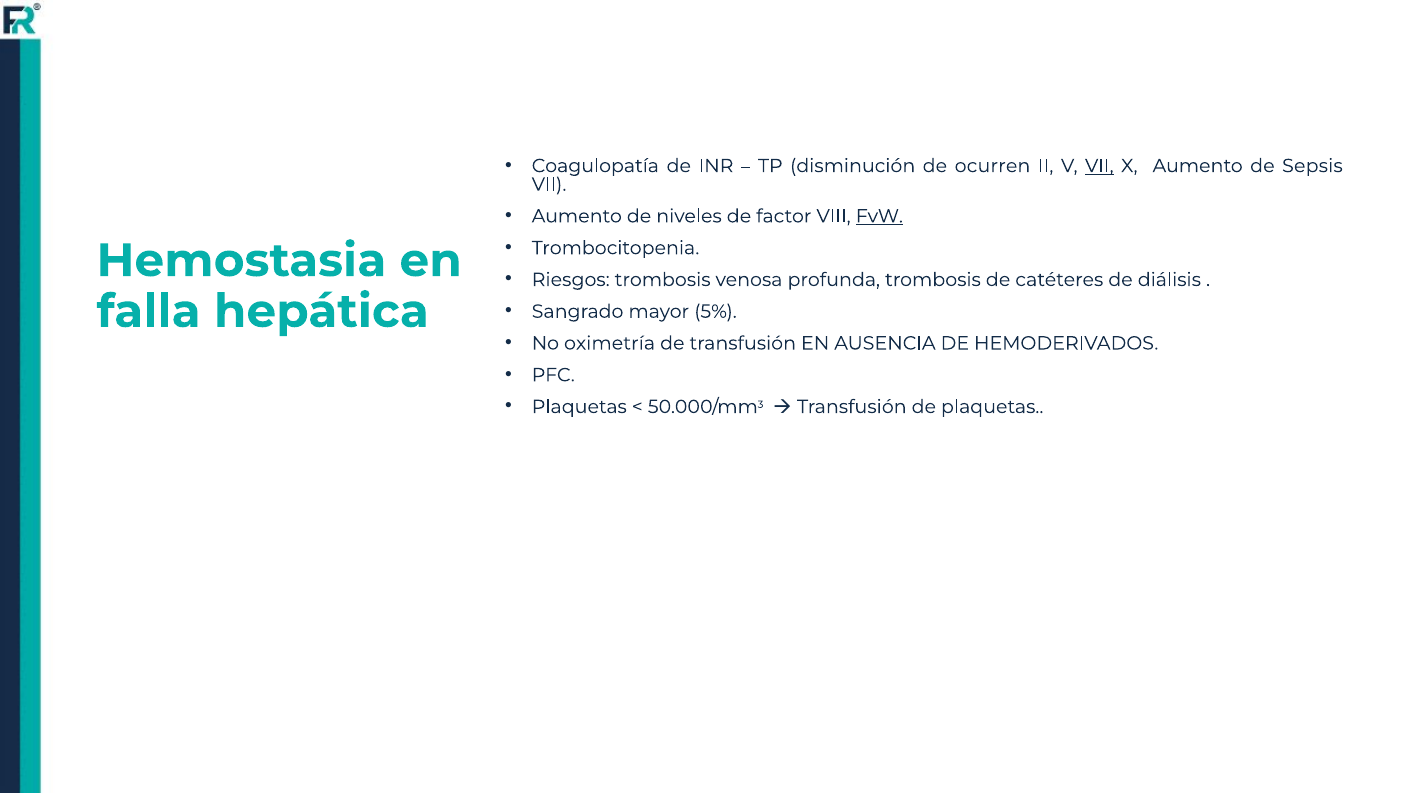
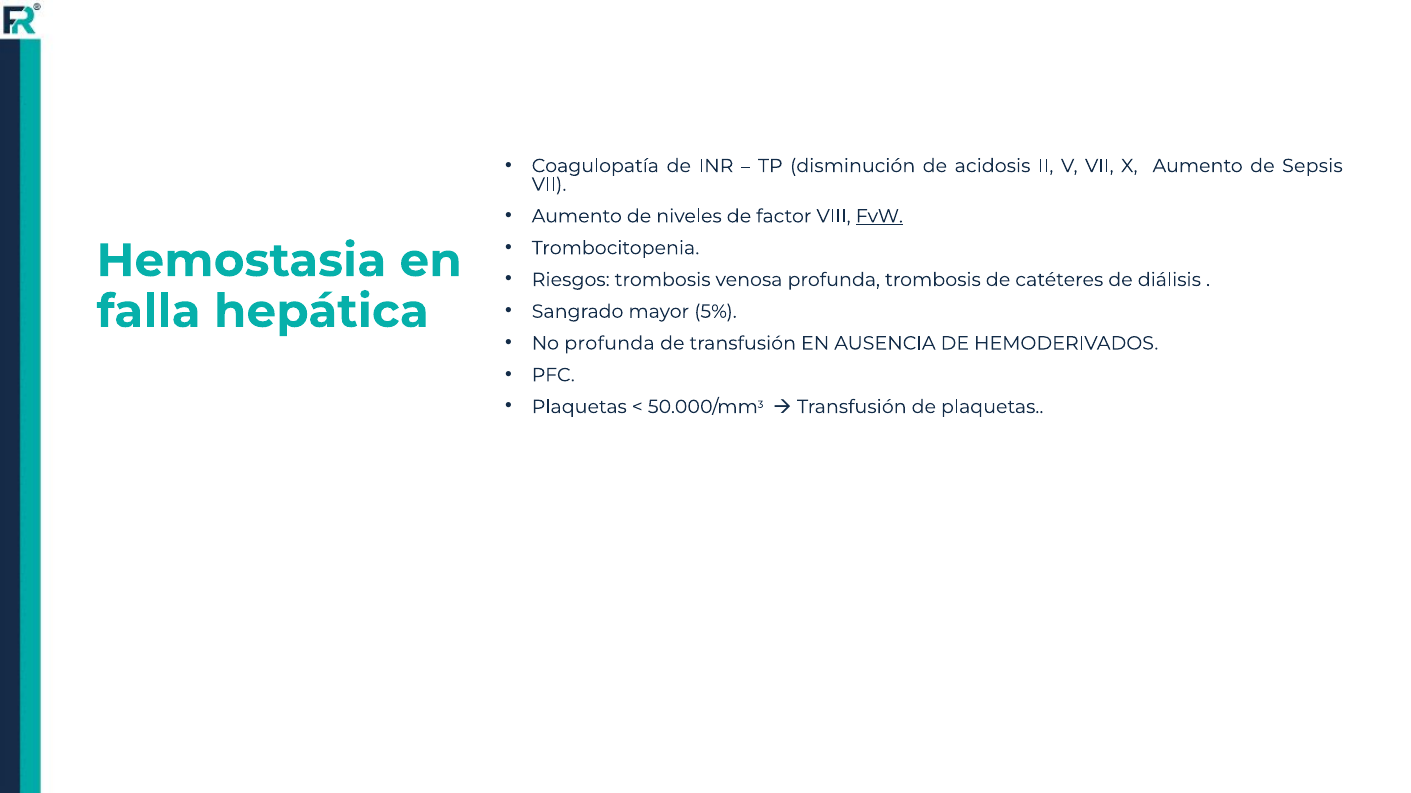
ocurren: ocurren -> acidosis
VII at (1099, 166) underline: present -> none
No oximetría: oximetría -> profunda
